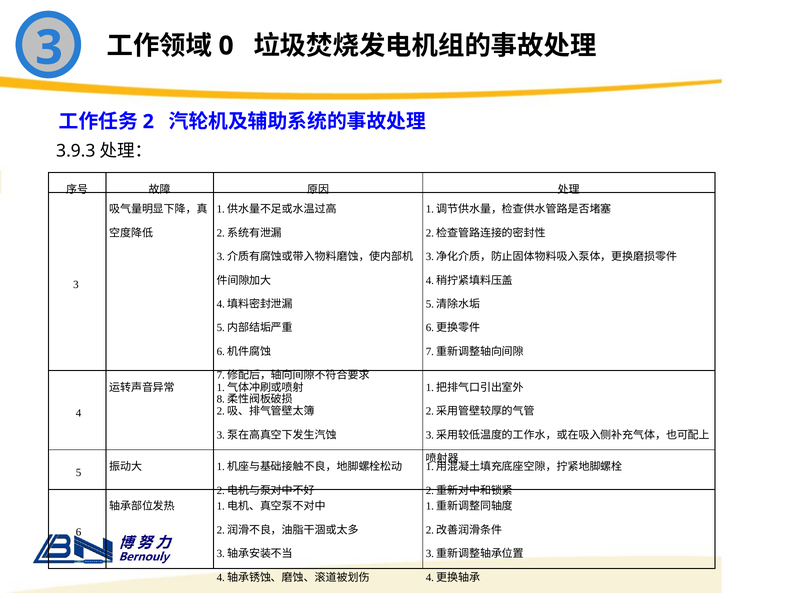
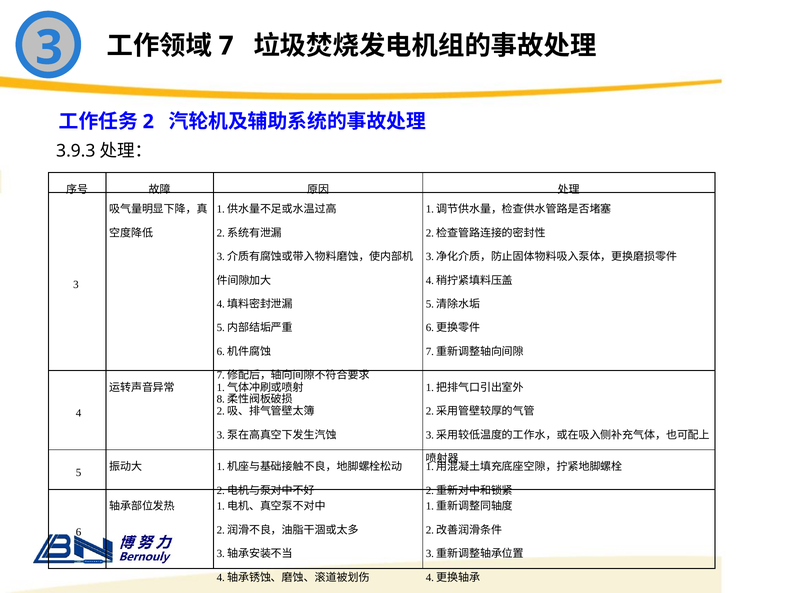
0: 0 -> 7
